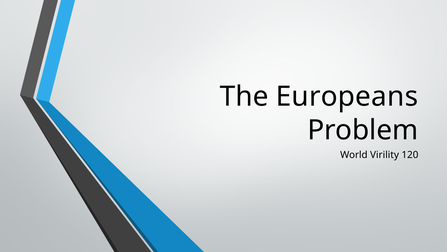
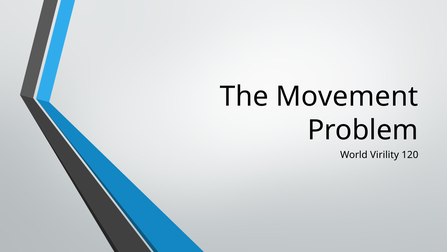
Europeans: Europeans -> Movement
